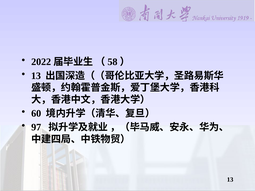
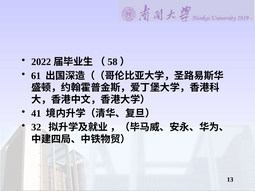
13 at (36, 76): 13 -> 61
60: 60 -> 41
97: 97 -> 32
